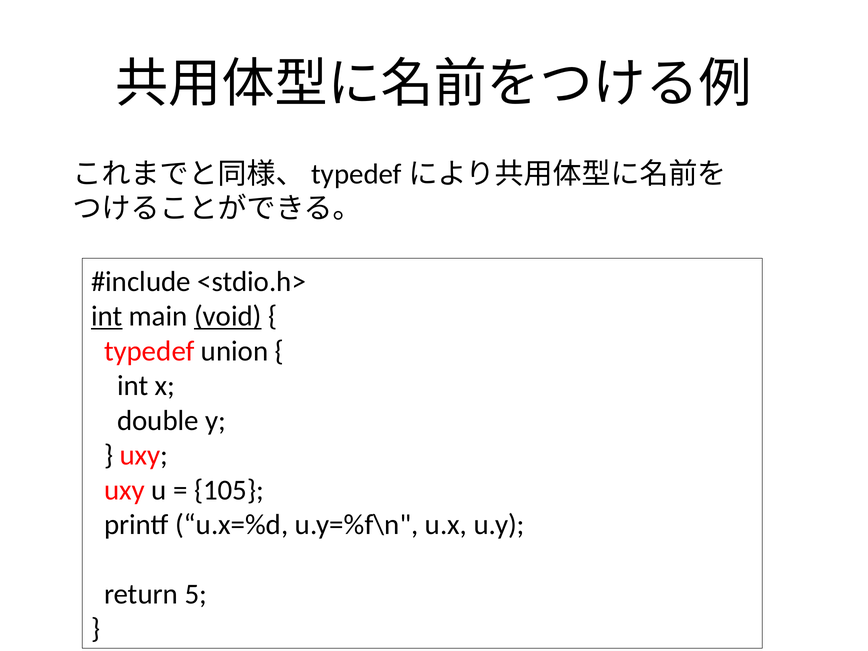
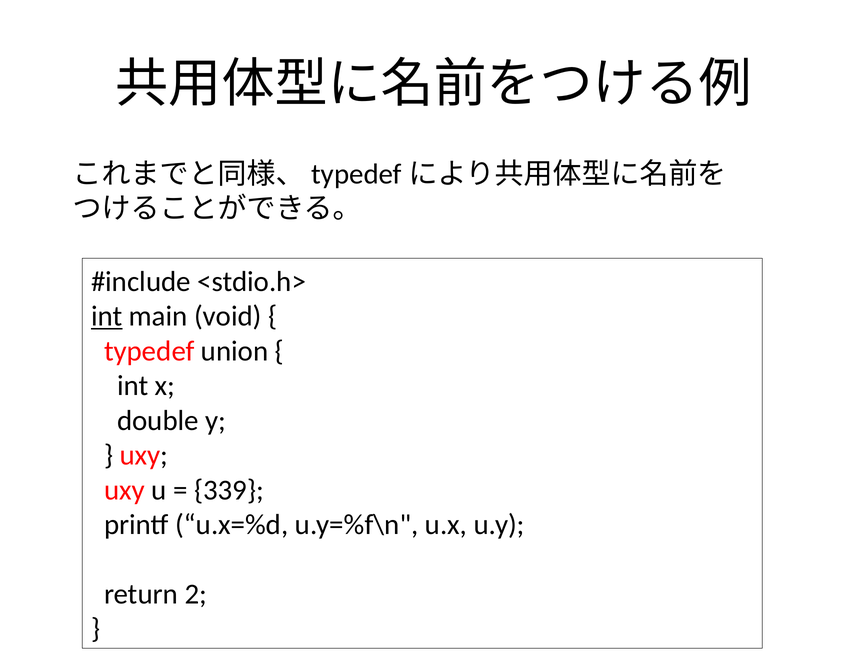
void underline: present -> none
105: 105 -> 339
5: 5 -> 2
